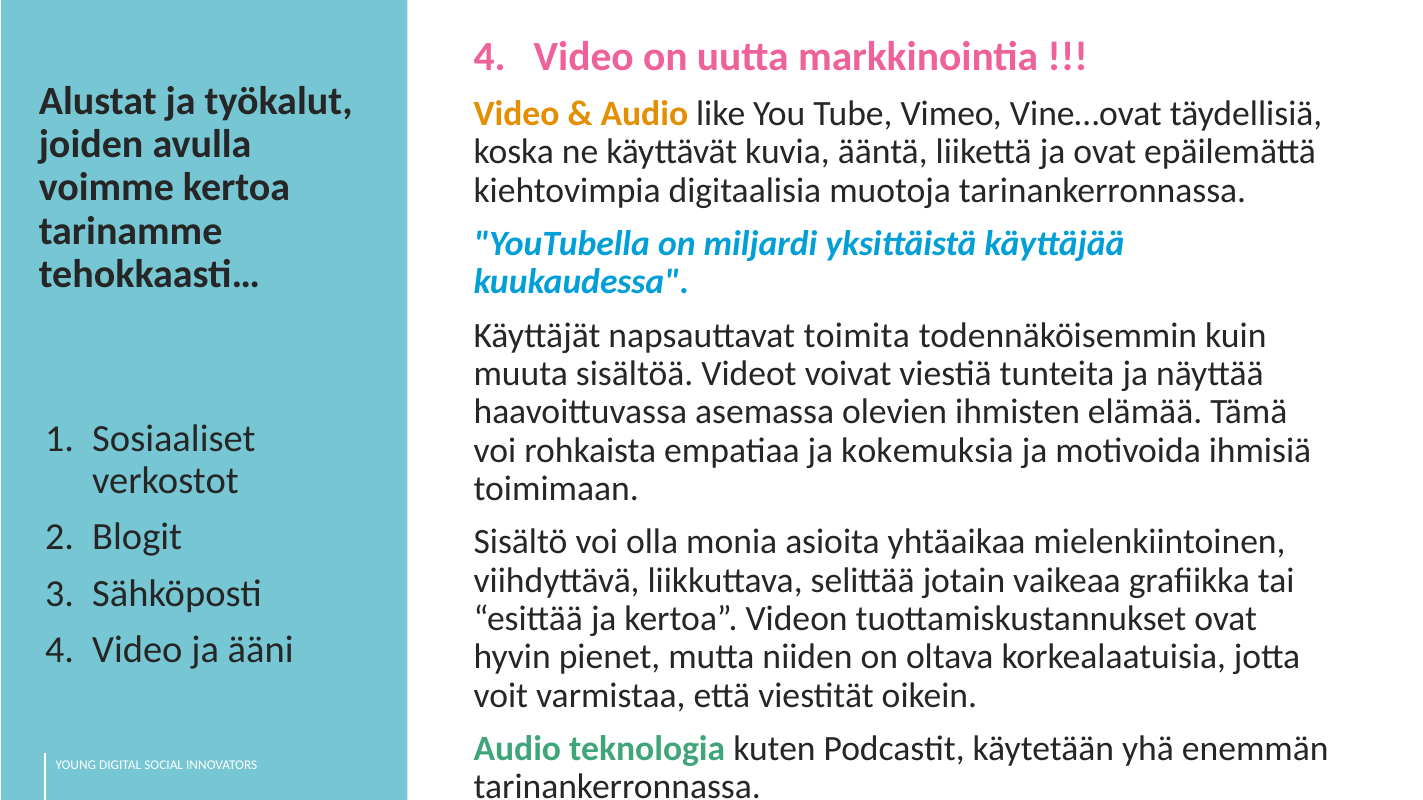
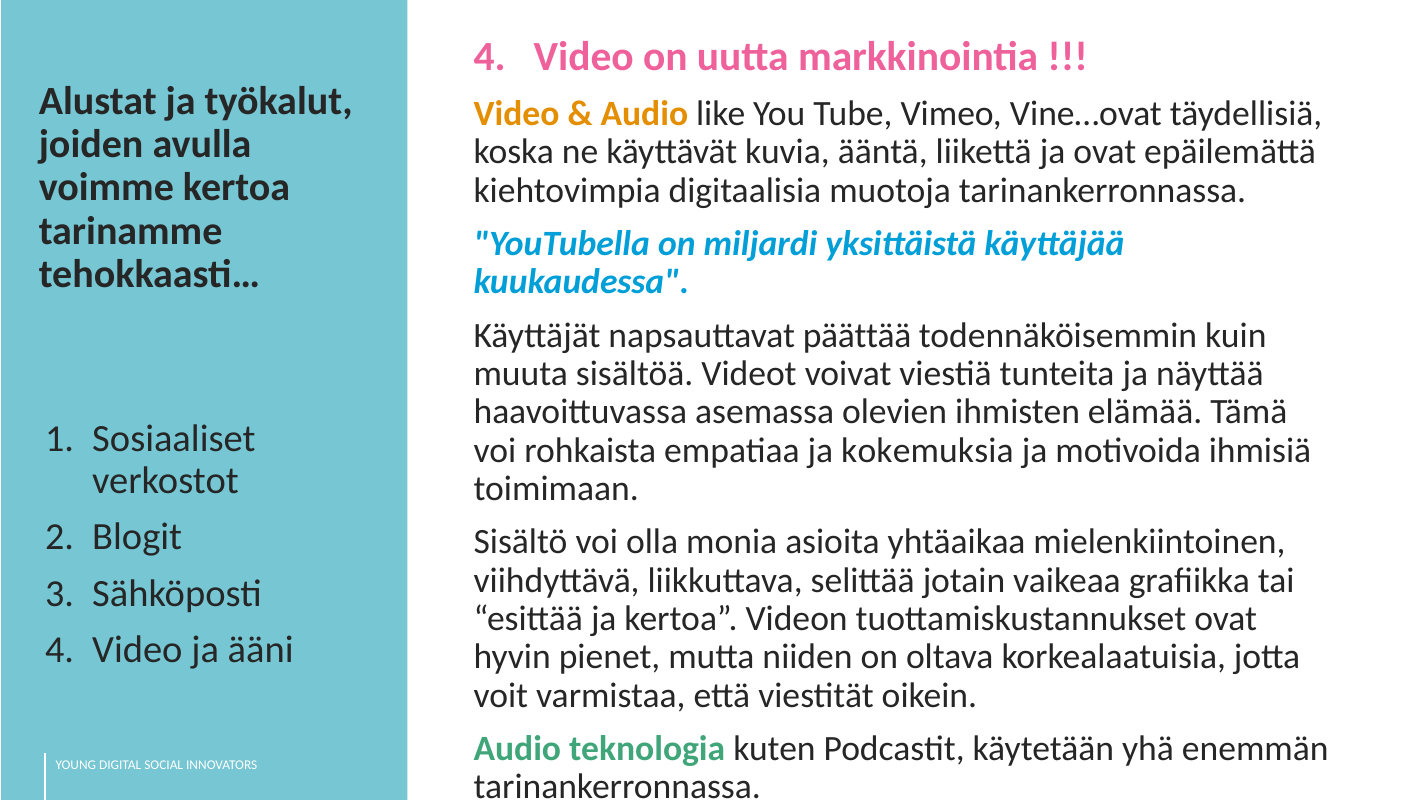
toimita: toimita -> päättää
